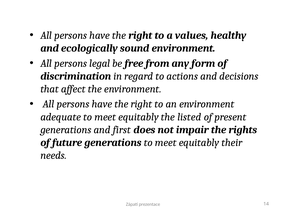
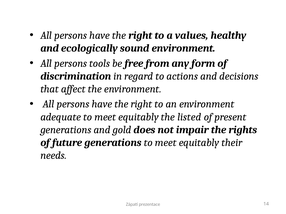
legal: legal -> tools
first: first -> gold
